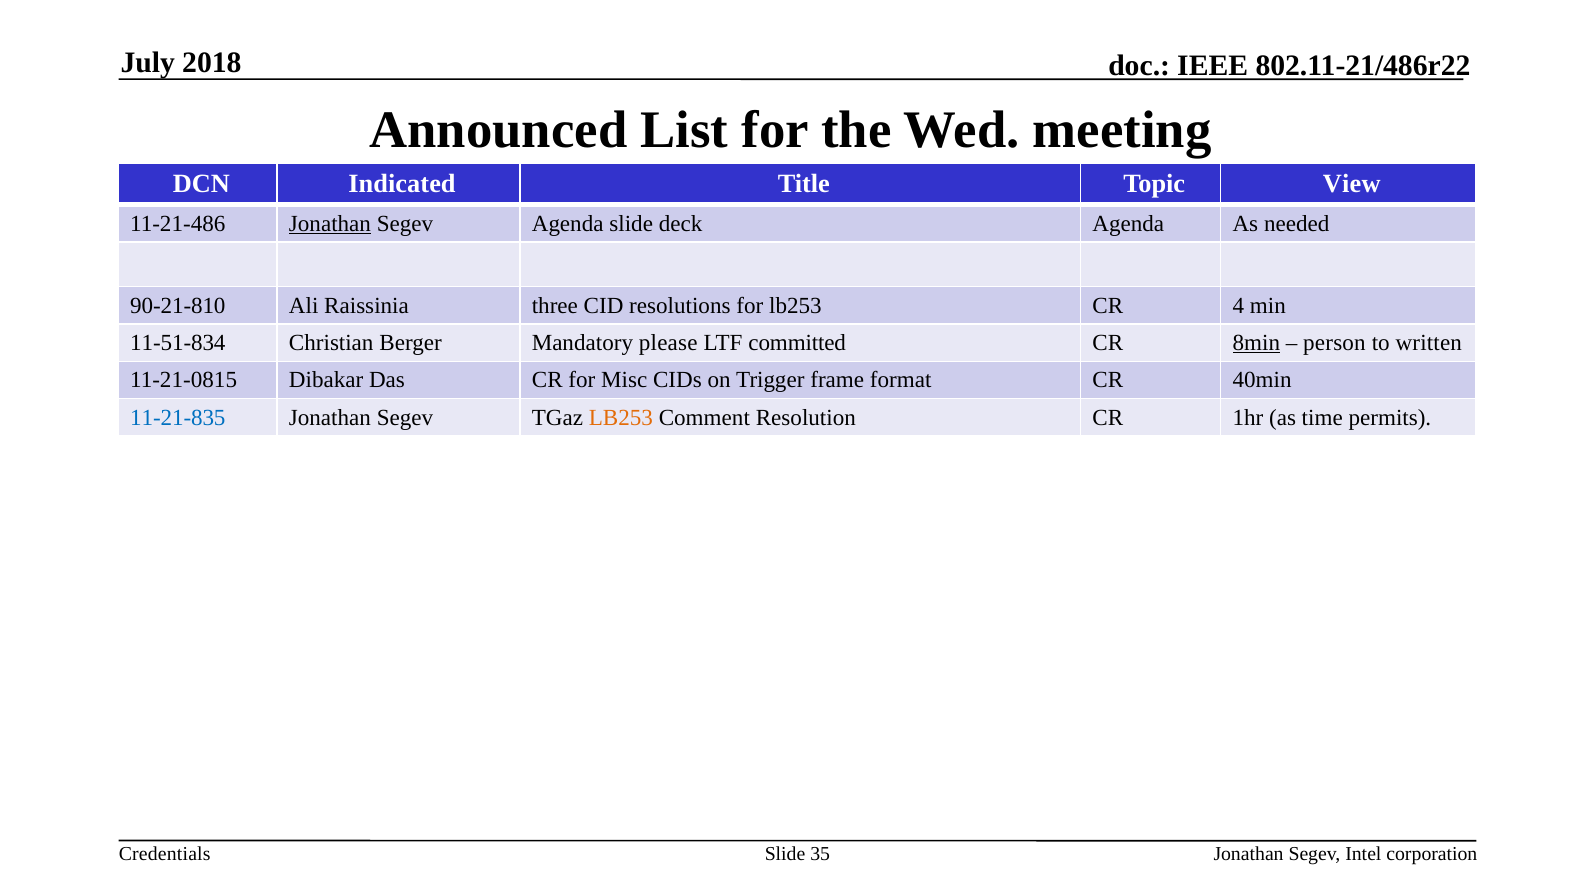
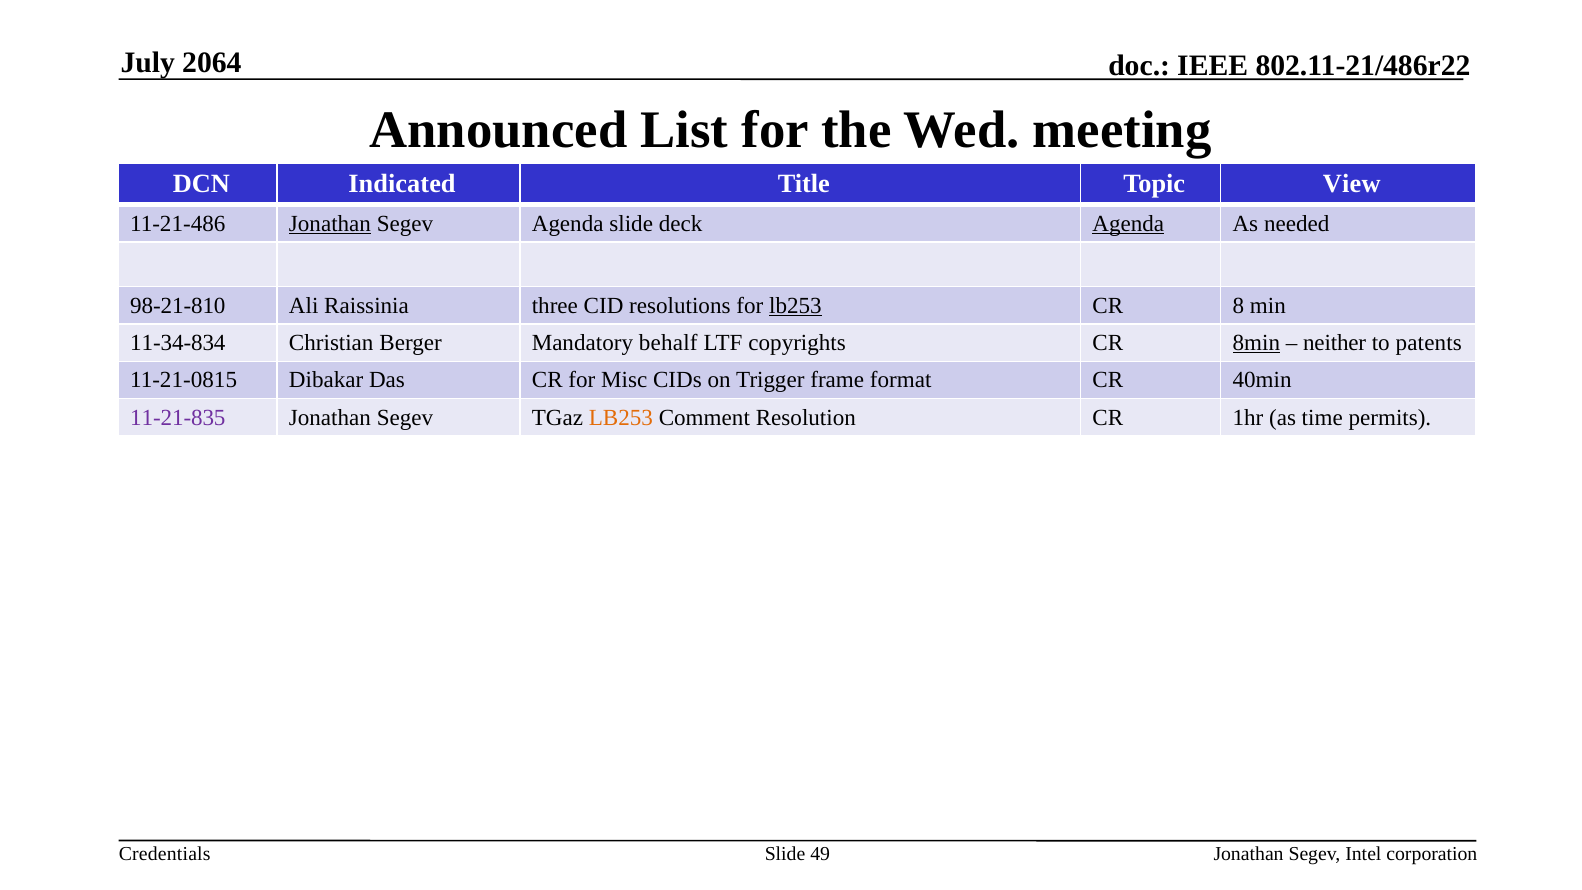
2018: 2018 -> 2064
Agenda at (1128, 223) underline: none -> present
90-21-810: 90-21-810 -> 98-21-810
lb253 at (795, 305) underline: none -> present
4: 4 -> 8
11-51-834: 11-51-834 -> 11-34-834
please: please -> behalf
committed: committed -> copyrights
person: person -> neither
written: written -> patents
11-21-835 colour: blue -> purple
35: 35 -> 49
